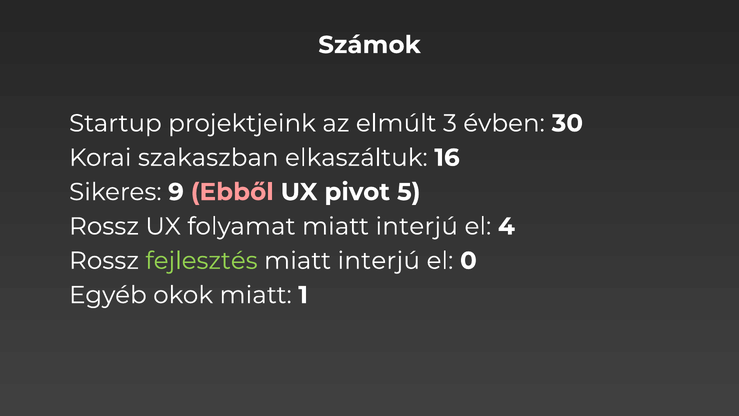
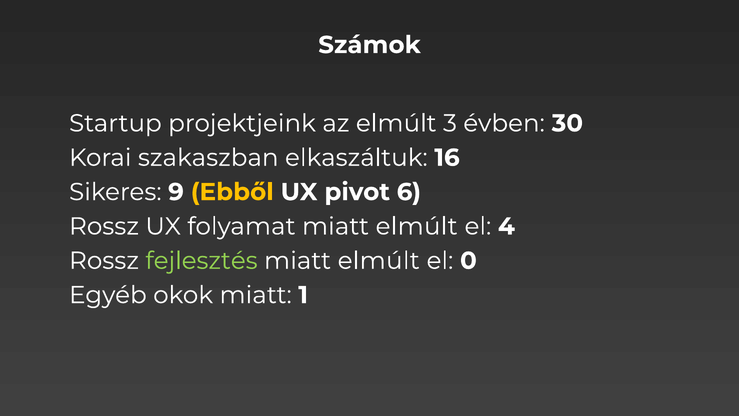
Ebből colour: pink -> yellow
5: 5 -> 6
folyamat miatt interjú: interjú -> elmúlt
interjú at (379, 261): interjú -> elmúlt
